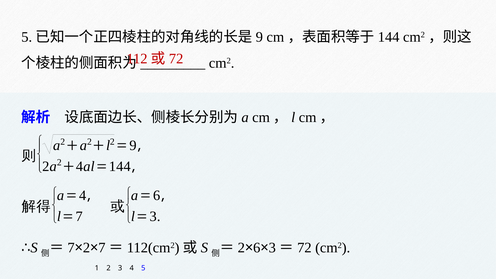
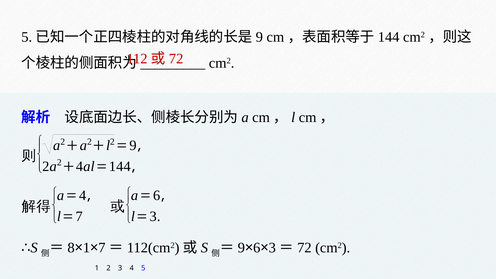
7 at (71, 248): 7 -> 8
2 at (86, 248): 2 -> 1
2 at (241, 248): 2 -> 9
